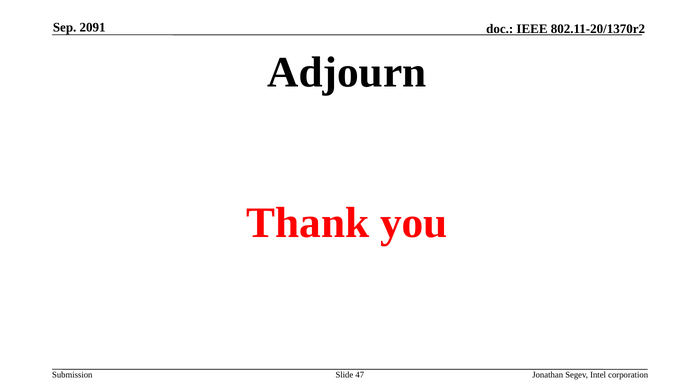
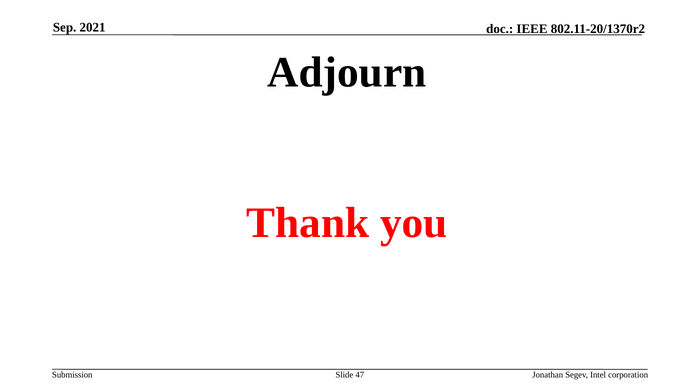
2091: 2091 -> 2021
